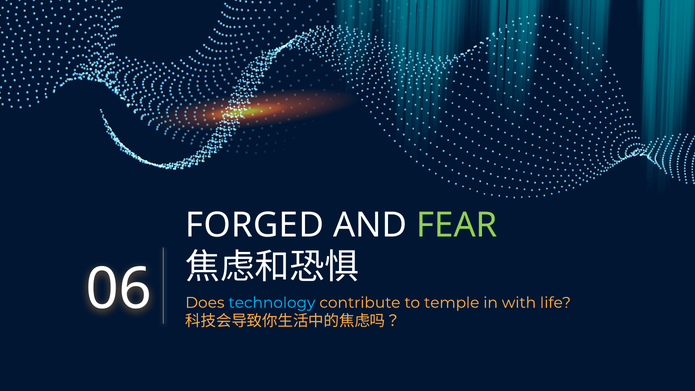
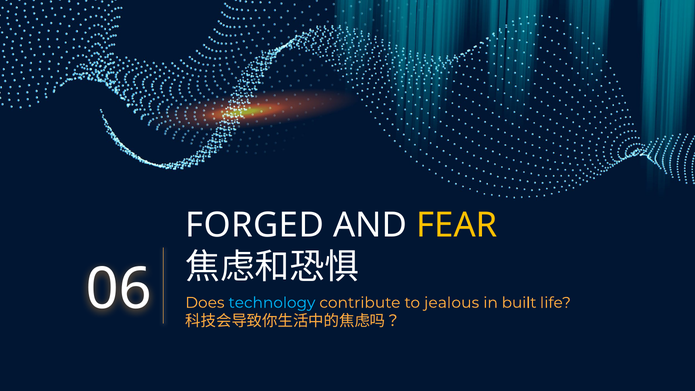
FEAR colour: light green -> yellow
temple: temple -> jealous
with: with -> built
